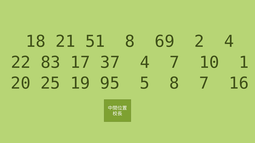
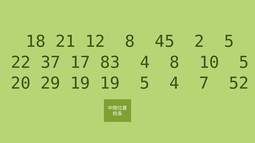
51: 51 -> 12
69: 69 -> 45
2 4: 4 -> 5
83: 83 -> 37
37: 37 -> 83
4 7: 7 -> 8
10 1: 1 -> 5
25: 25 -> 29
19 95: 95 -> 19
5 8: 8 -> 4
16: 16 -> 52
